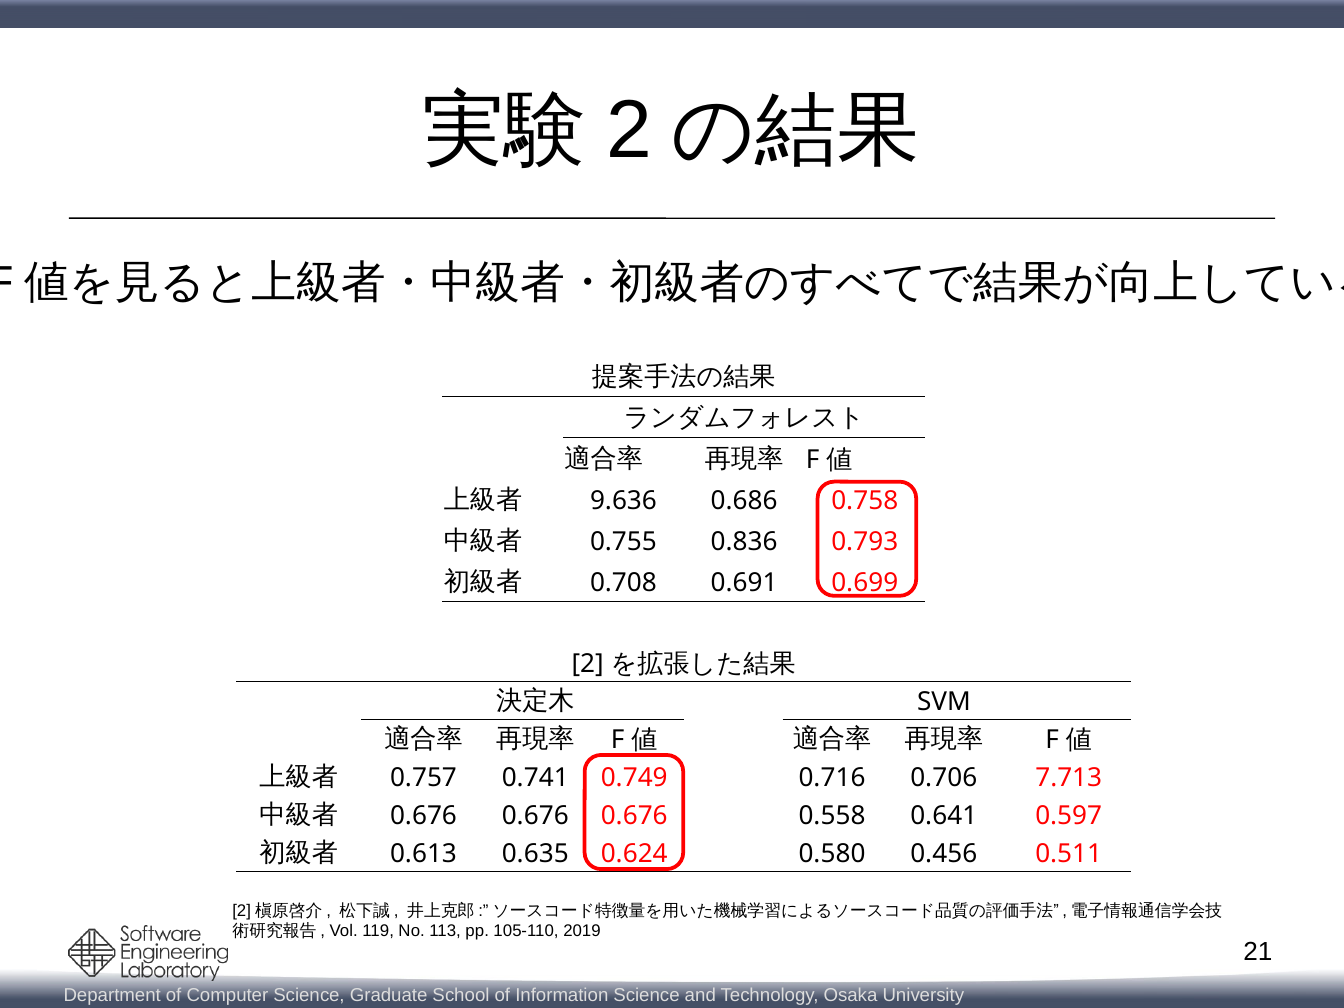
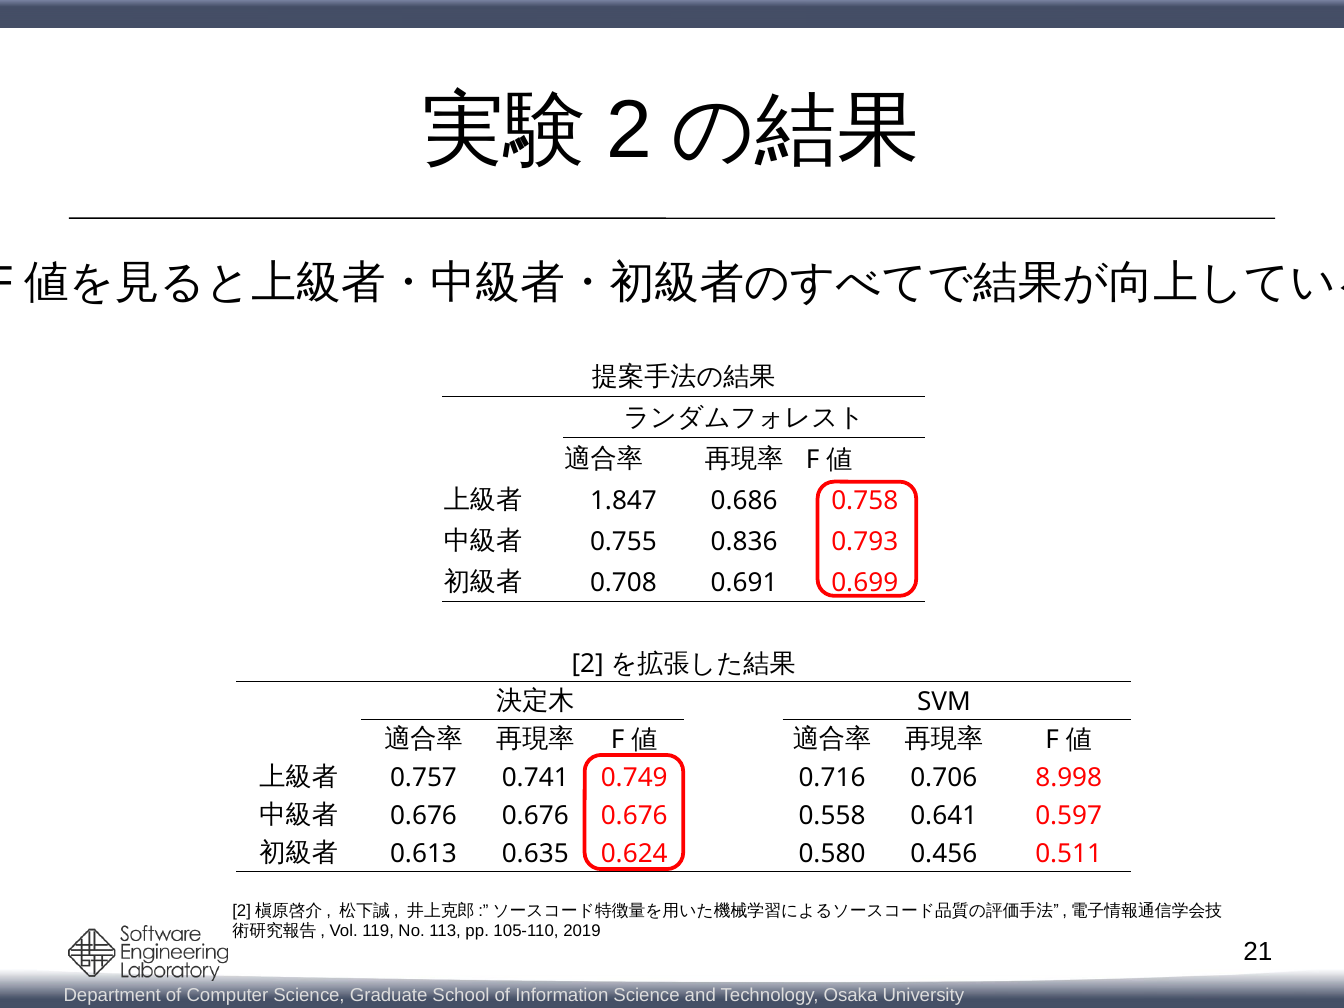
9.636: 9.636 -> 1.847
7.713: 7.713 -> 8.998
